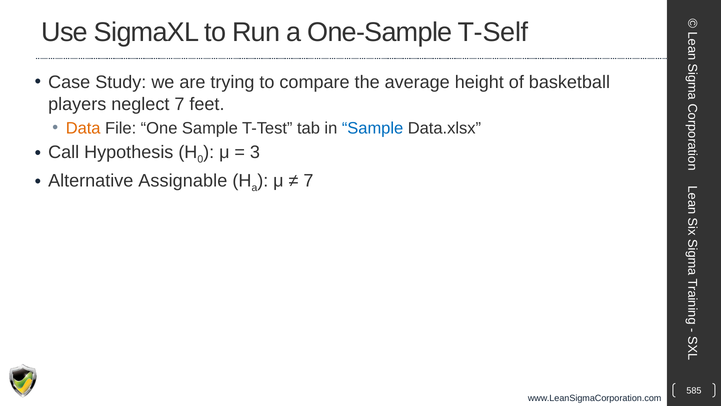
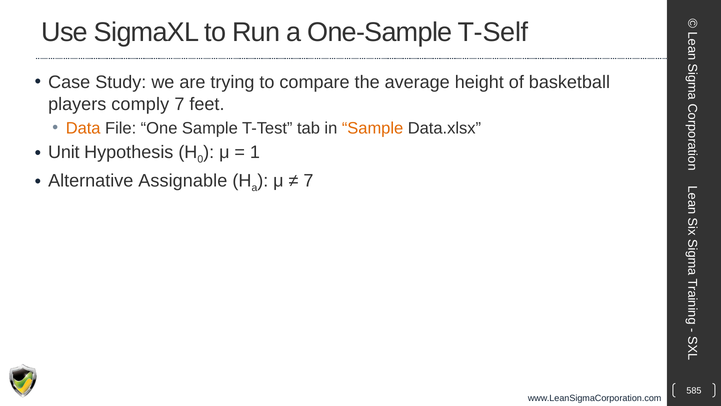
neglect: neglect -> comply
Sample at (373, 128) colour: blue -> orange
Call: Call -> Unit
3: 3 -> 1
